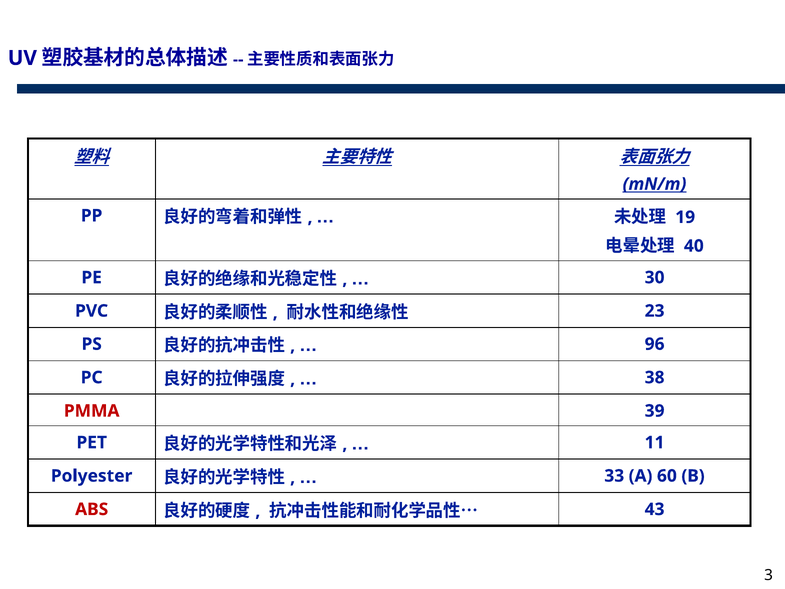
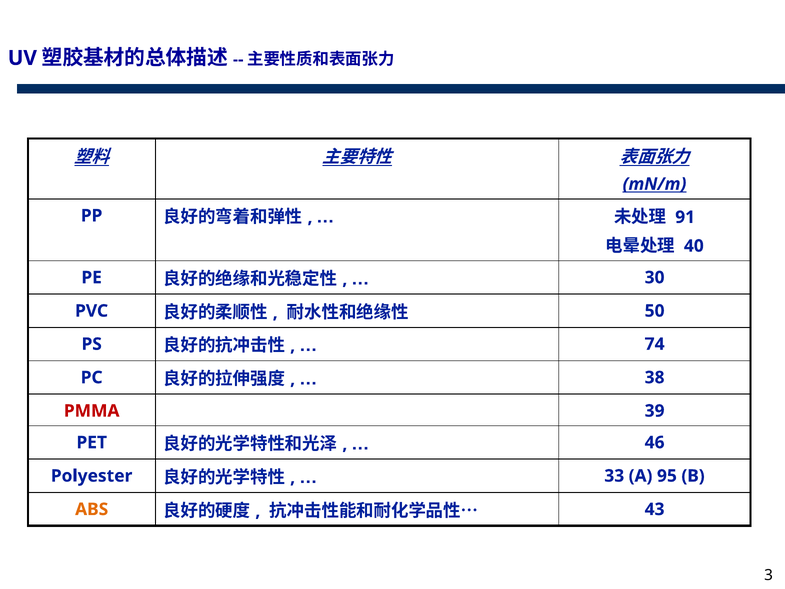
19: 19 -> 91
23: 23 -> 50
96: 96 -> 74
11: 11 -> 46
60: 60 -> 95
ABS colour: red -> orange
